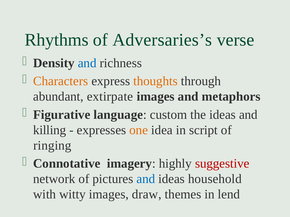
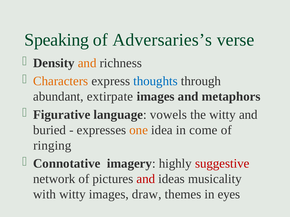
Rhythms: Rhythms -> Speaking
and at (87, 63) colour: blue -> orange
thoughts colour: orange -> blue
custom: custom -> vowels
the ideas: ideas -> witty
killing: killing -> buried
script: script -> come
and at (146, 179) colour: blue -> red
household: household -> musicality
lend: lend -> eyes
